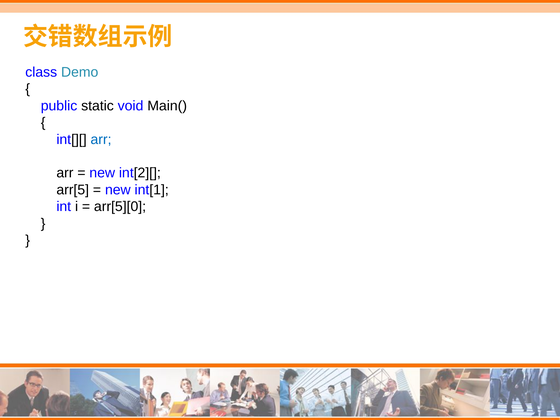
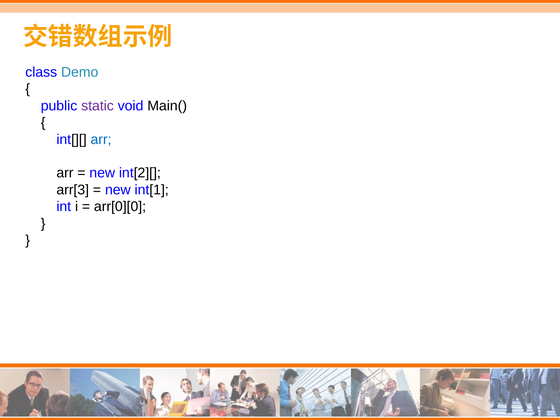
static colour: black -> purple
arr[5: arr[5 -> arr[3
arr[5][0: arr[5][0 -> arr[0][0
